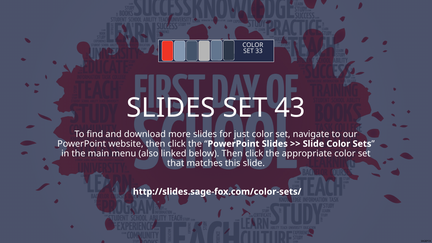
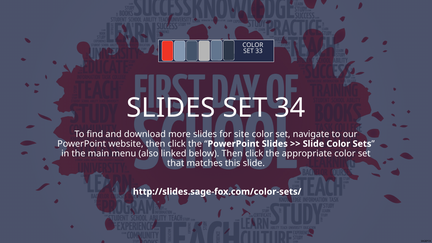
43: 43 -> 34
just: just -> site
